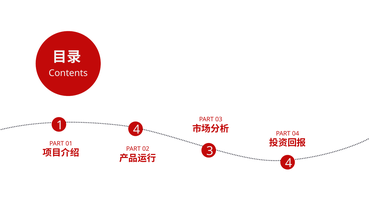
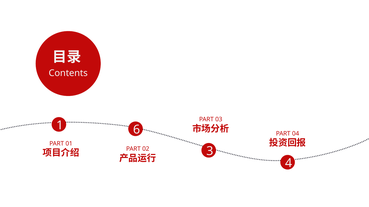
1 4: 4 -> 6
